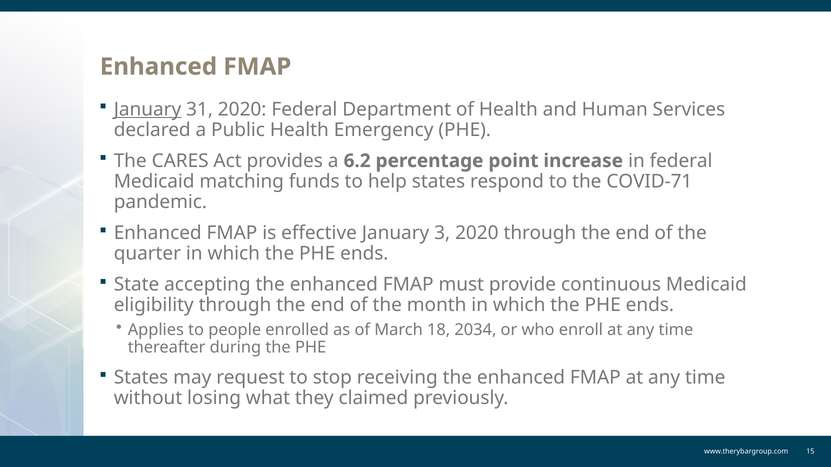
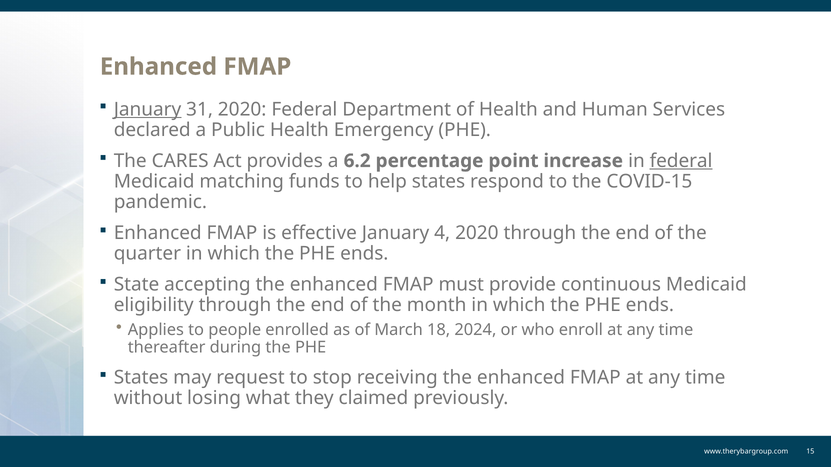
federal at (681, 161) underline: none -> present
COVID-71: COVID-71 -> COVID-15
3: 3 -> 4
2034: 2034 -> 2024
